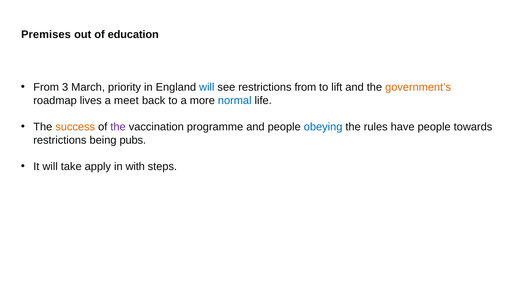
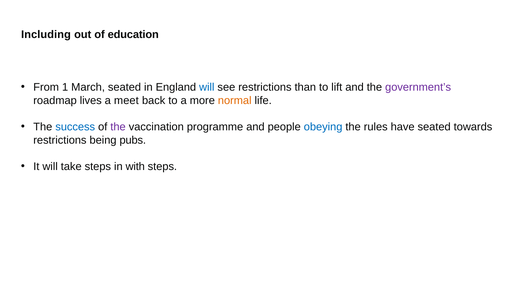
Premises: Premises -> Including
3: 3 -> 1
March priority: priority -> seated
restrictions from: from -> than
government’s colour: orange -> purple
normal colour: blue -> orange
success colour: orange -> blue
have people: people -> seated
take apply: apply -> steps
